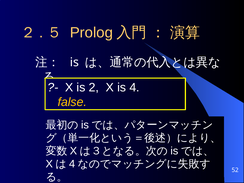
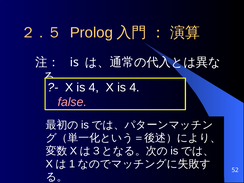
2 at (94, 87): 2 -> 4
false colour: yellow -> pink
4 at (72, 164): 4 -> 1
